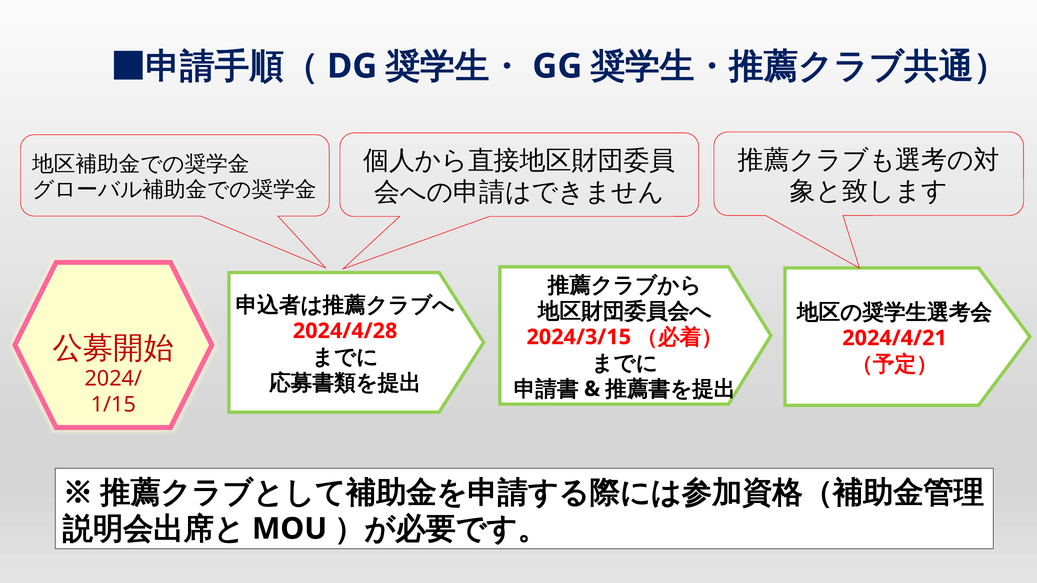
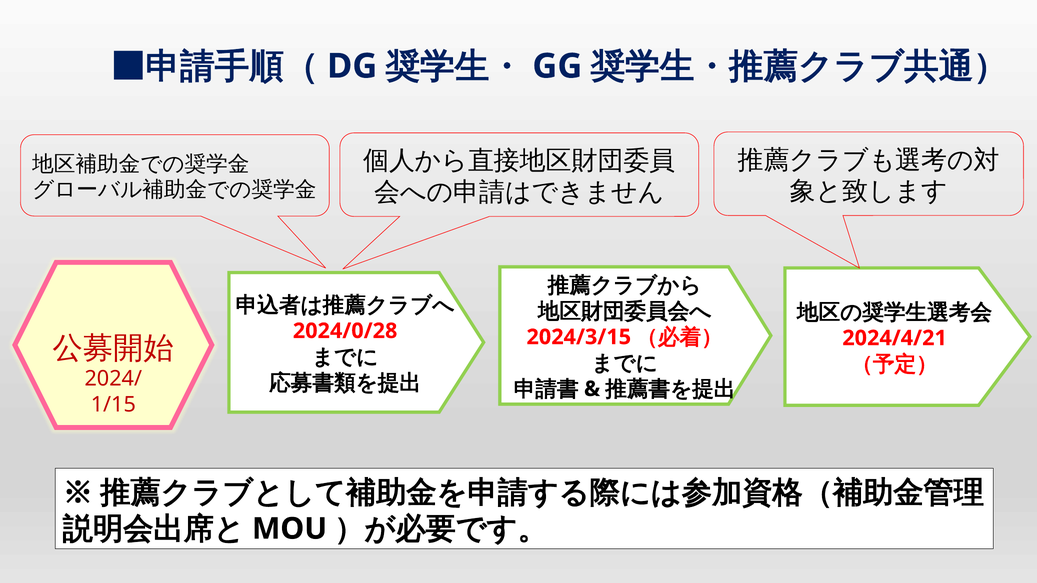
2024/4/28: 2024/4/28 -> 2024/0/28
